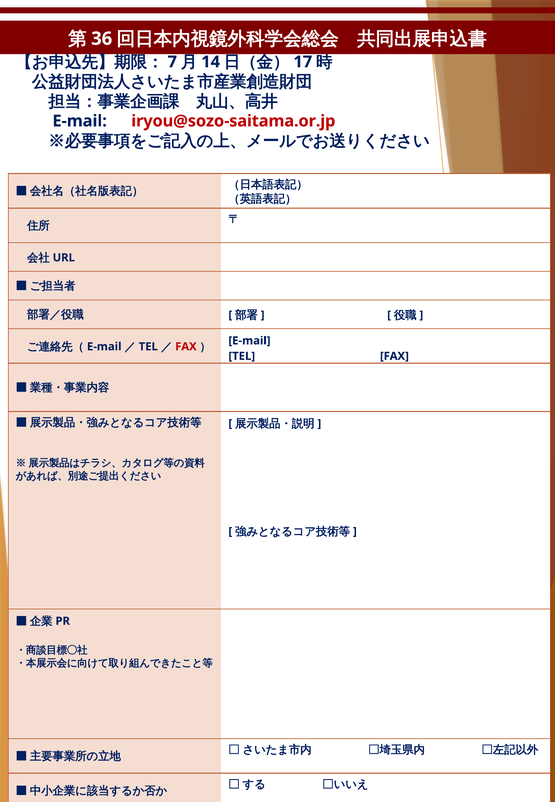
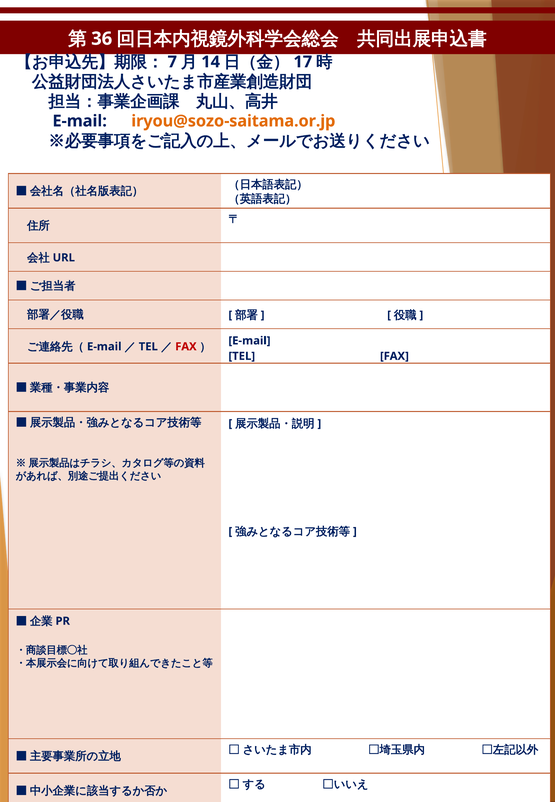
iryou@sozo-saitama.or.jp colour: red -> orange
